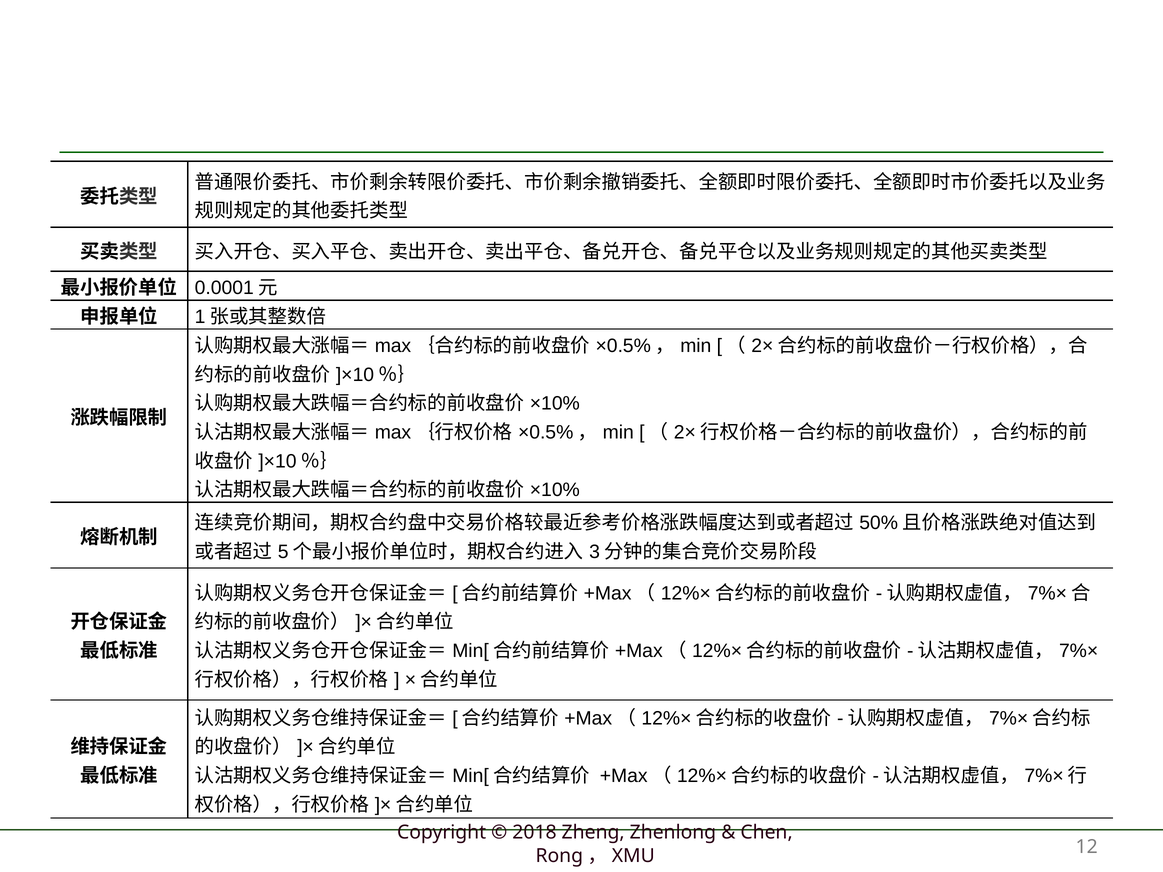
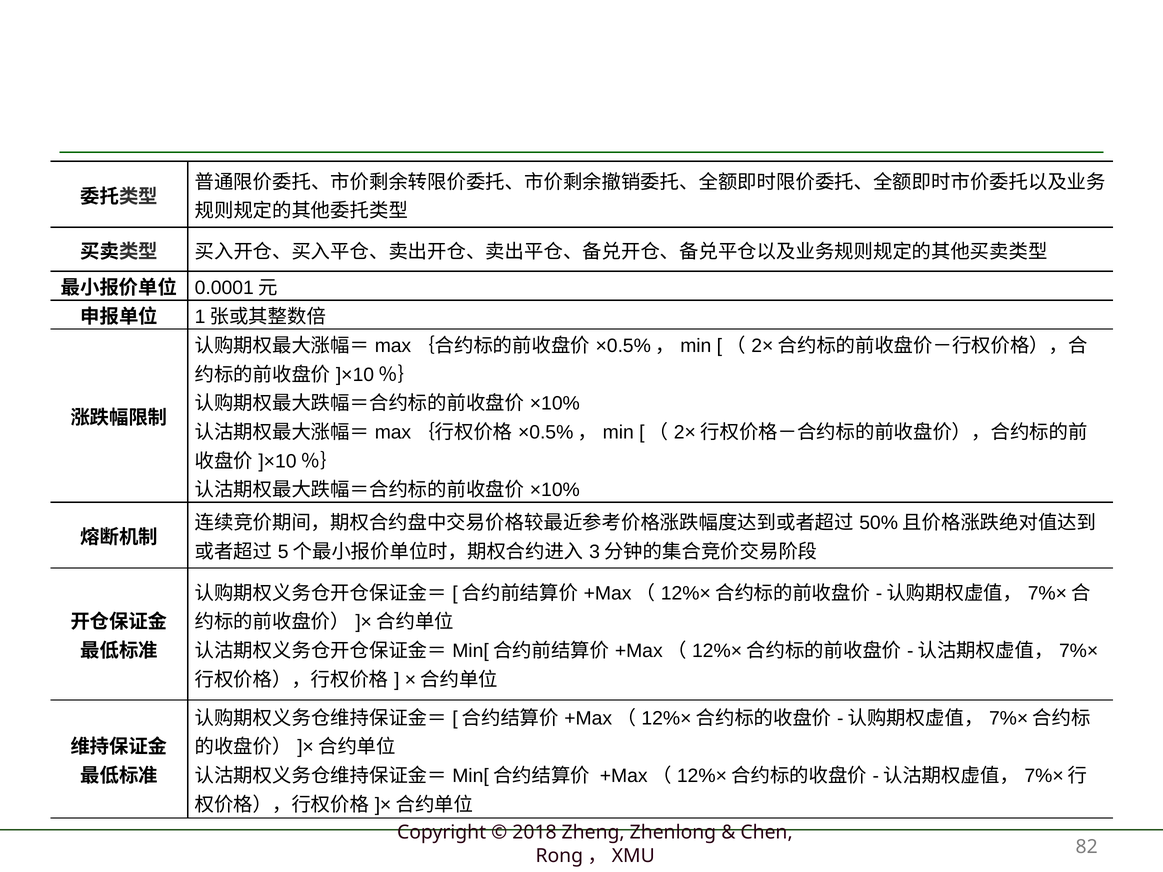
12: 12 -> 82
